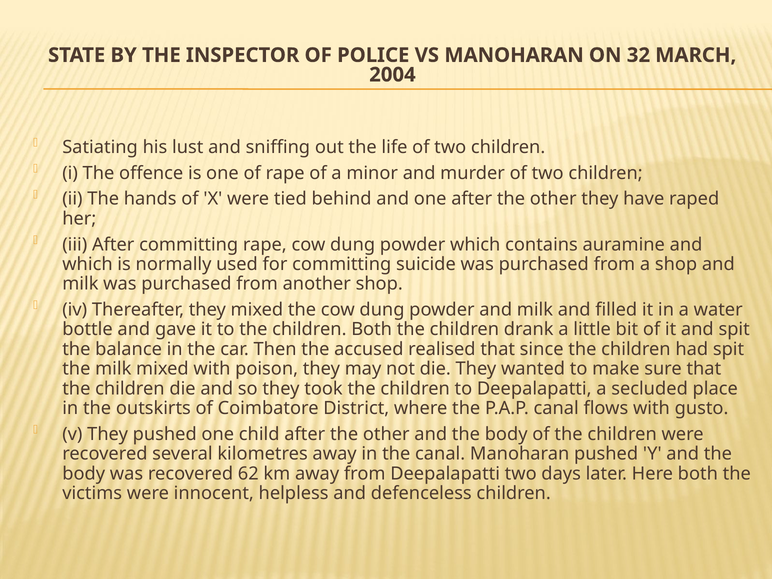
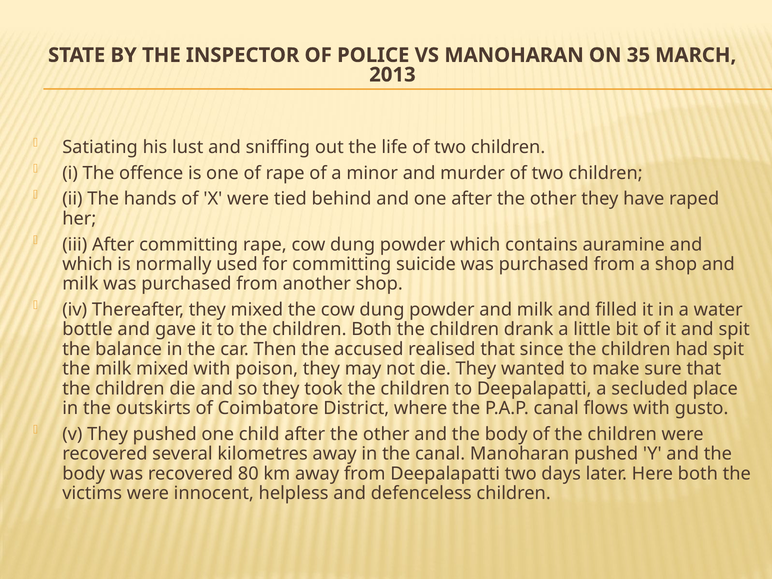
32: 32 -> 35
2004: 2004 -> 2013
62: 62 -> 80
